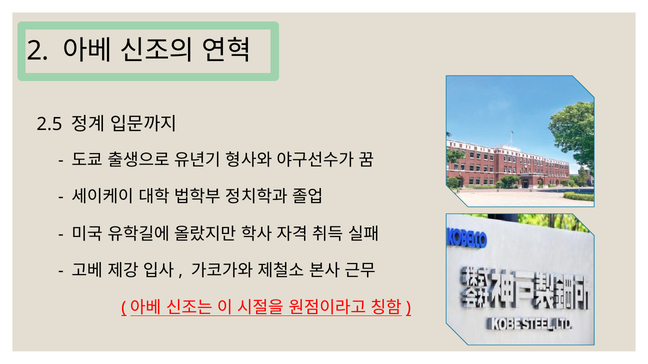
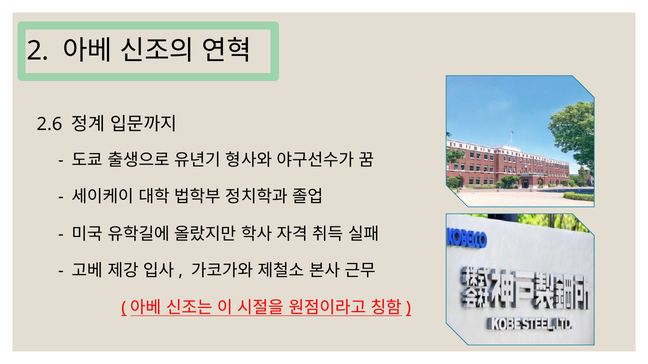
2.5: 2.5 -> 2.6
